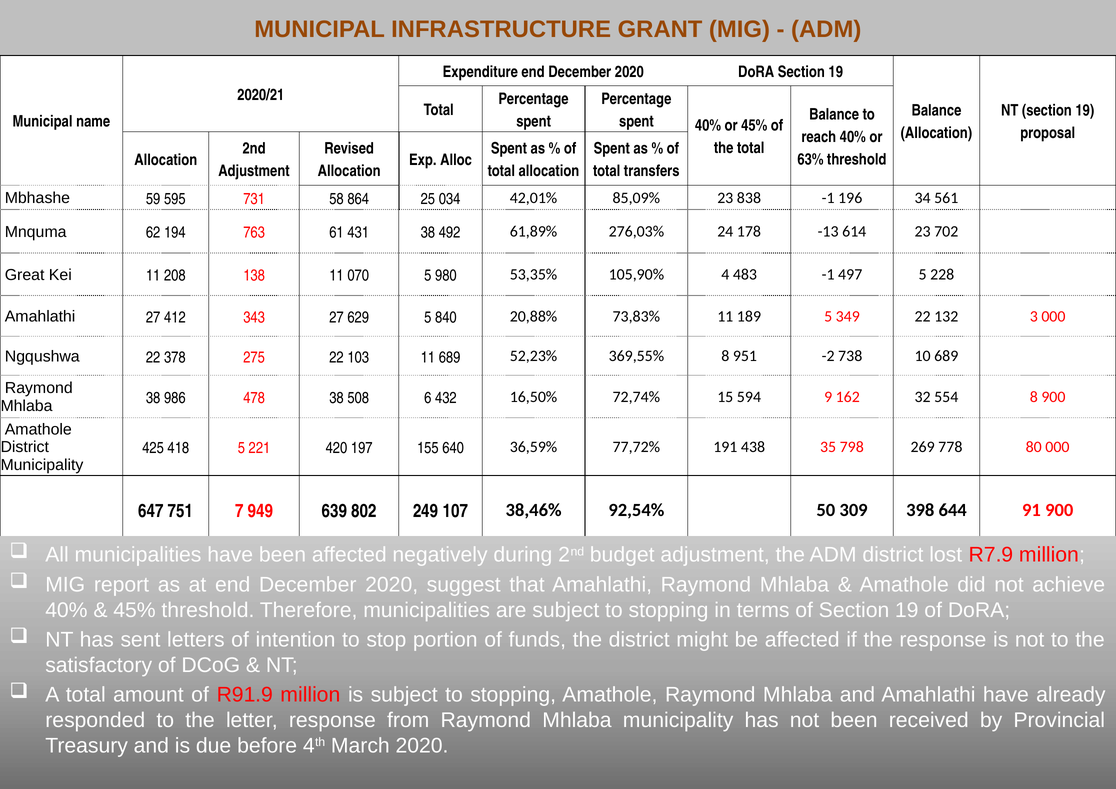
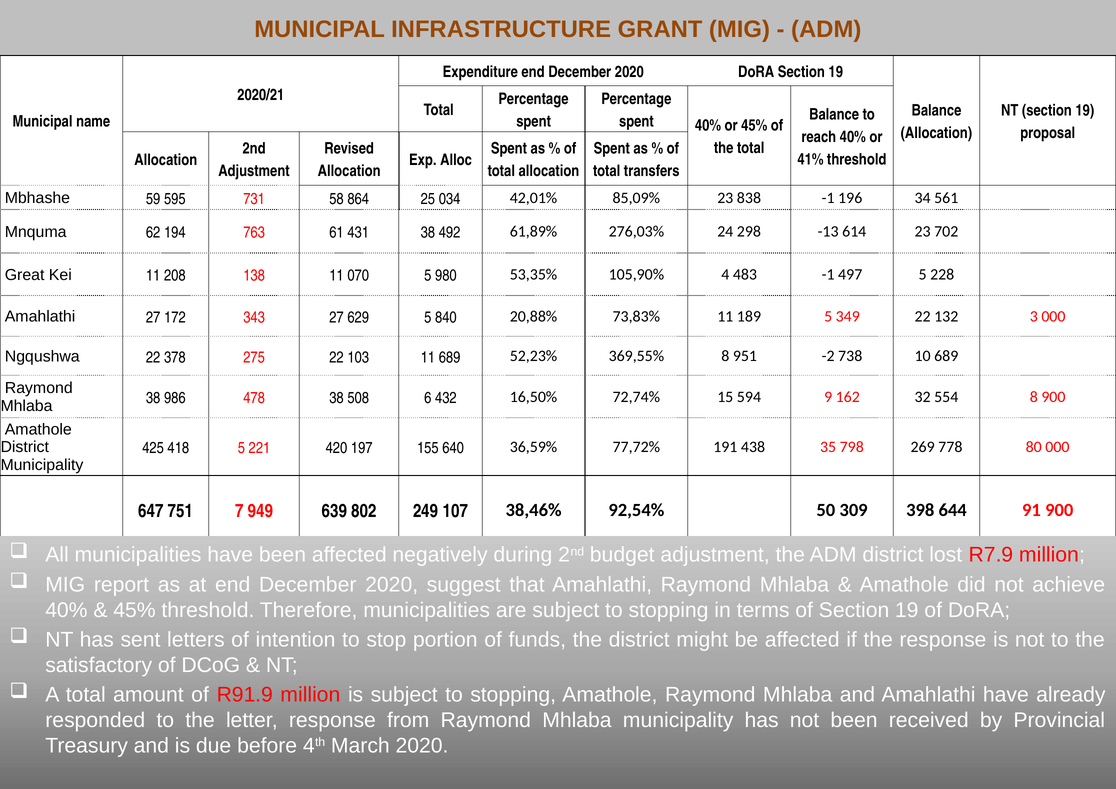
63%: 63% -> 41%
178: 178 -> 298
412: 412 -> 172
